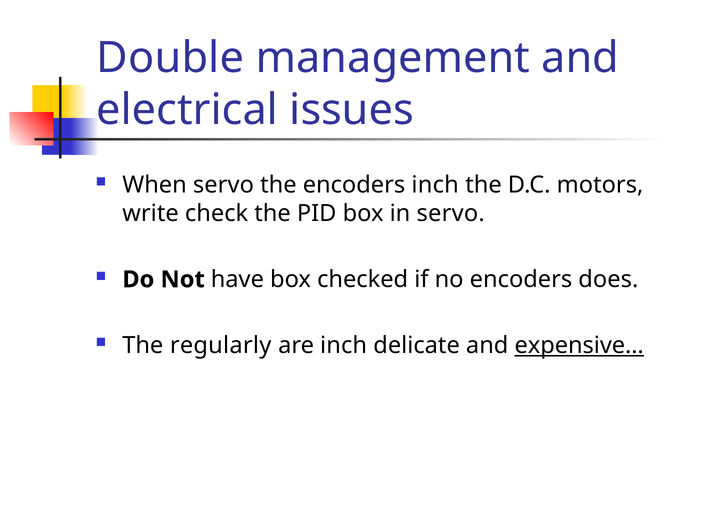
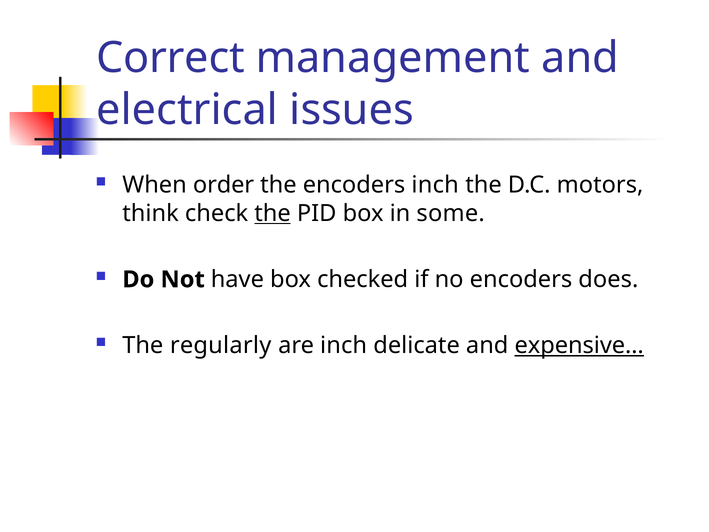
Double: Double -> Correct
When servo: servo -> order
write: write -> think
the at (273, 213) underline: none -> present
in servo: servo -> some
